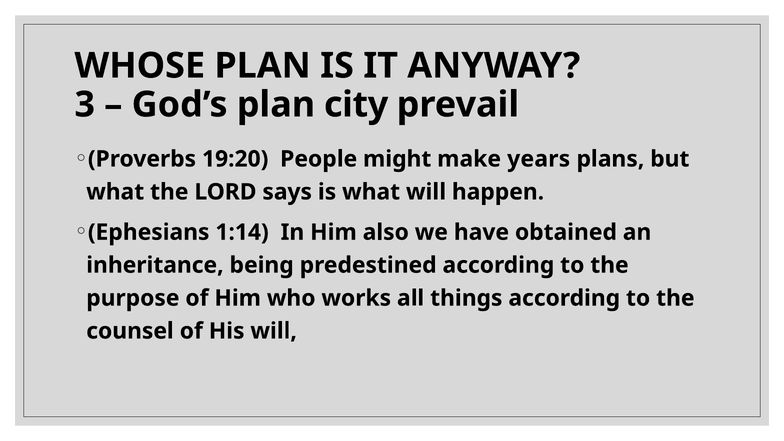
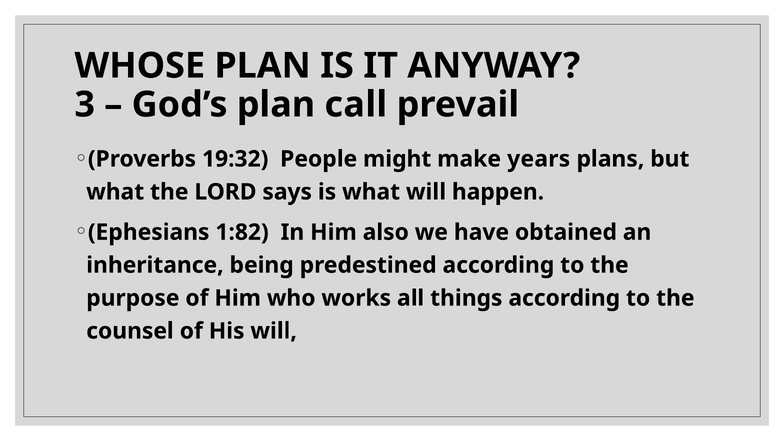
city: city -> call
19:20: 19:20 -> 19:32
1:14: 1:14 -> 1:82
